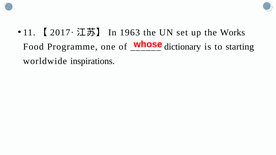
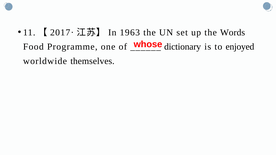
Works: Works -> Words
starting: starting -> enjoyed
inspirations: inspirations -> themselves
